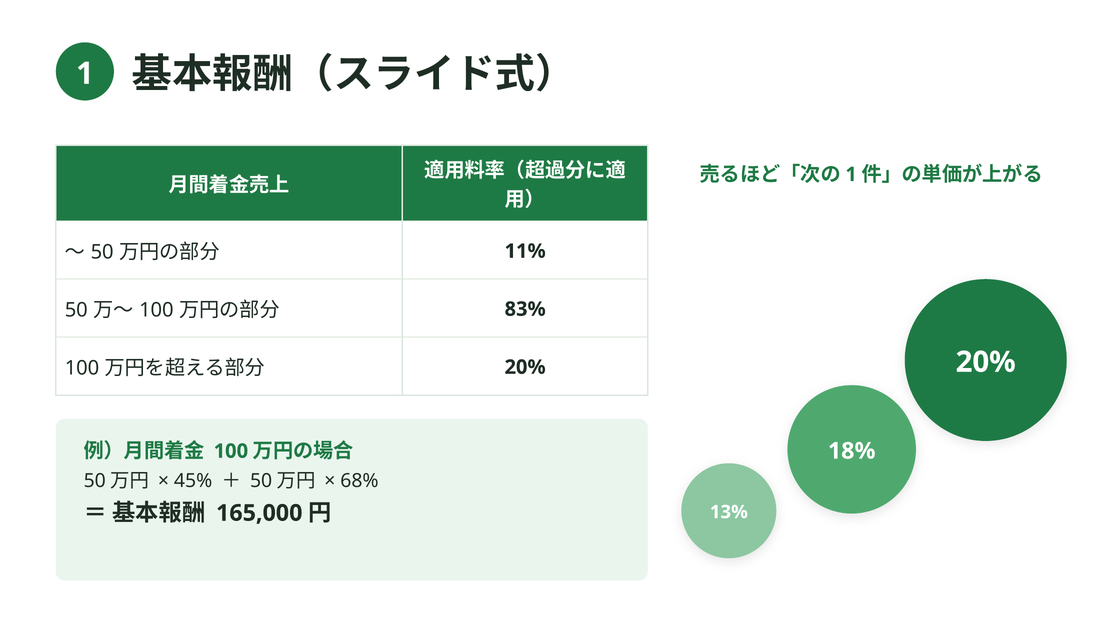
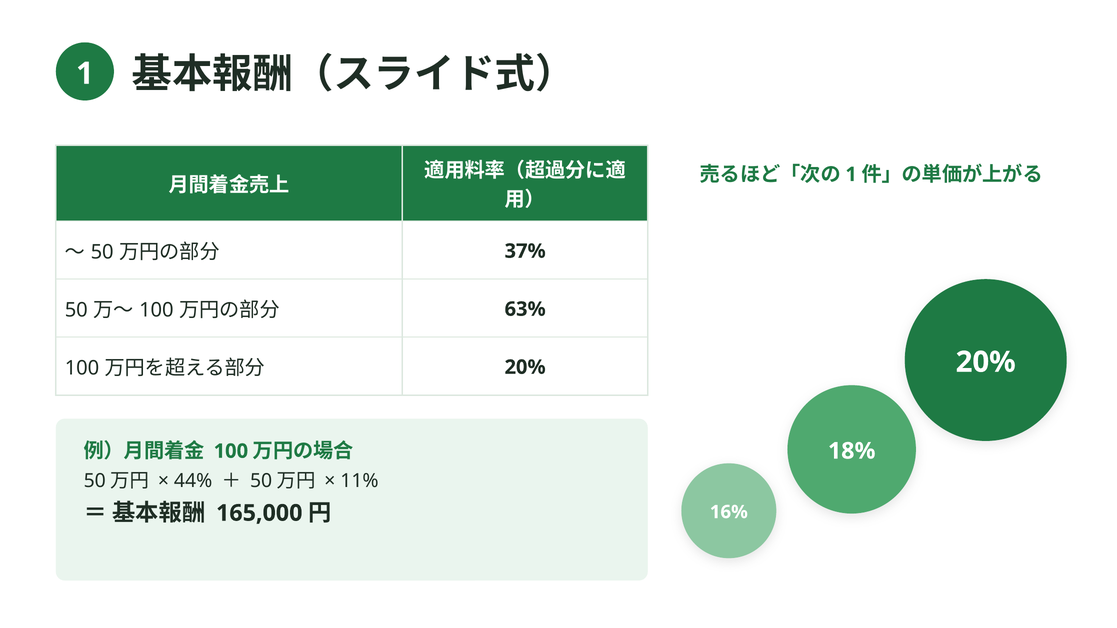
11%: 11% -> 37%
83%: 83% -> 63%
45%: 45% -> 44%
68%: 68% -> 11%
13%: 13% -> 16%
